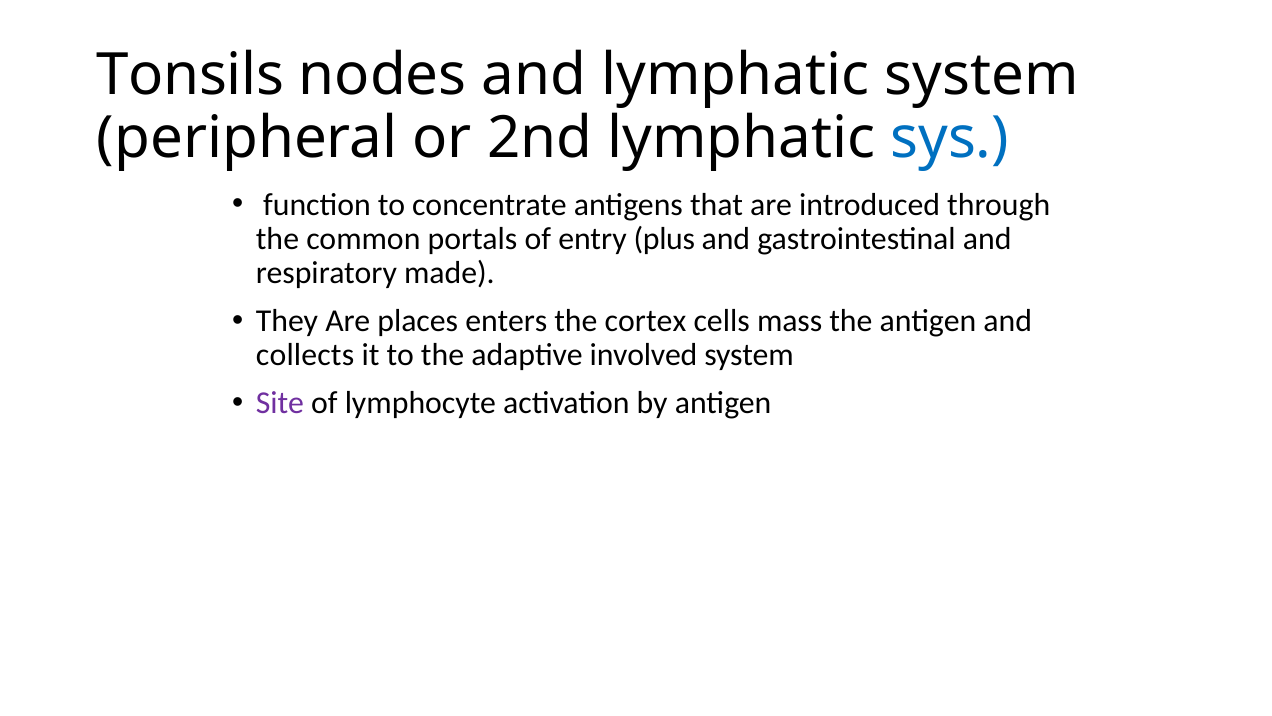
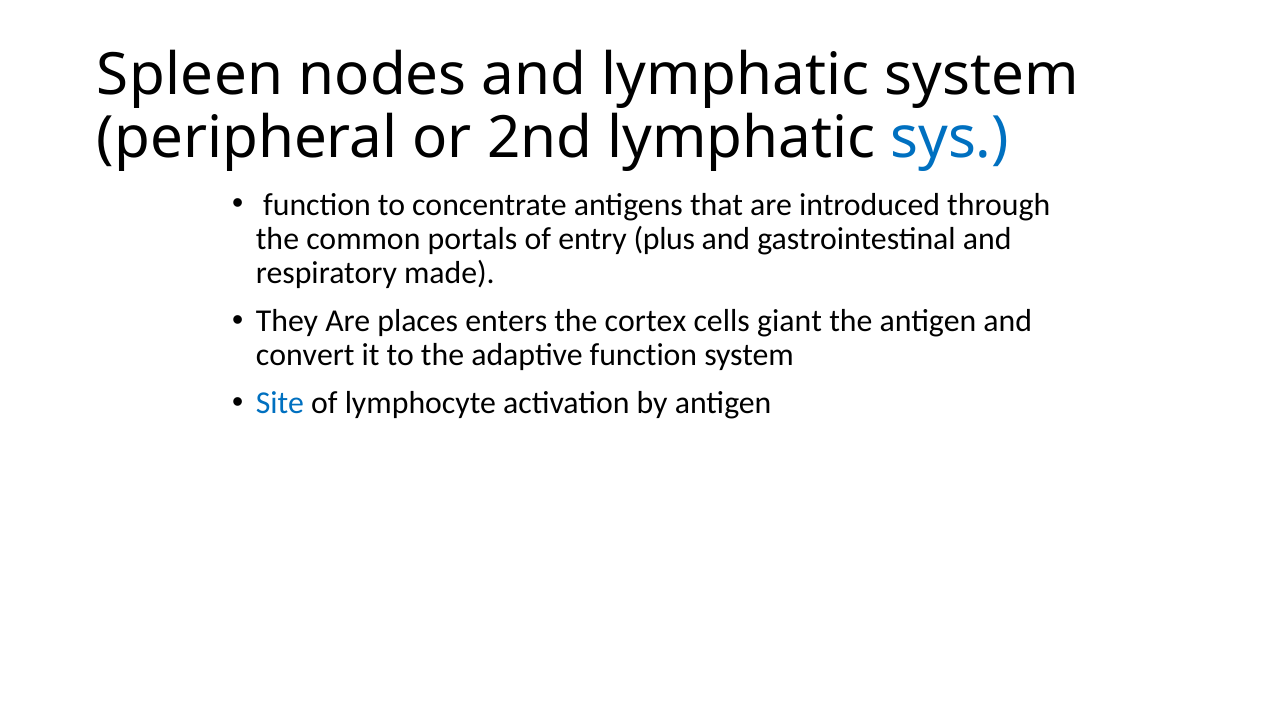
Tonsils: Tonsils -> Spleen
mass: mass -> giant
collects: collects -> convert
adaptive involved: involved -> function
Site colour: purple -> blue
